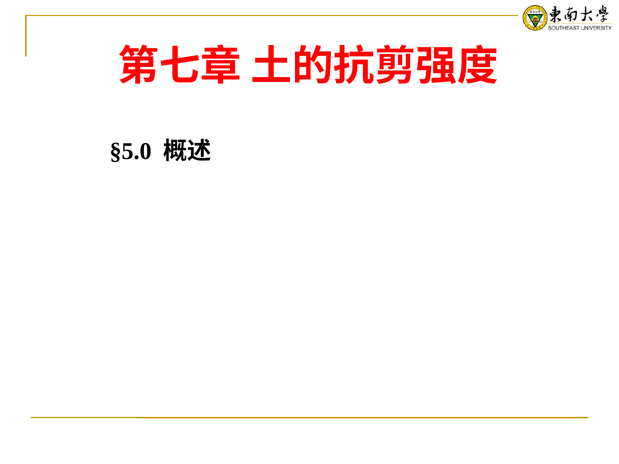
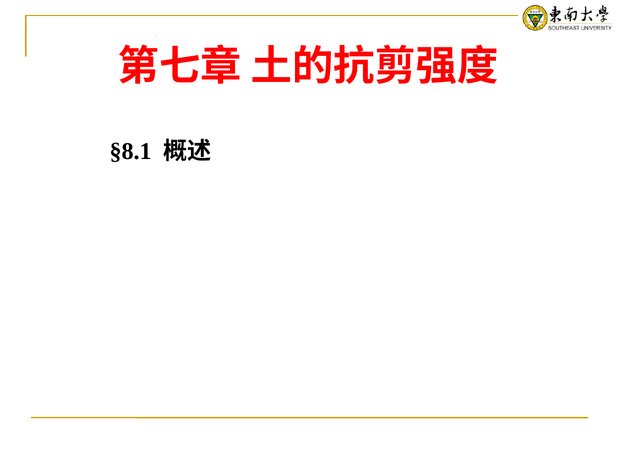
§5.0: §5.0 -> §8.1
